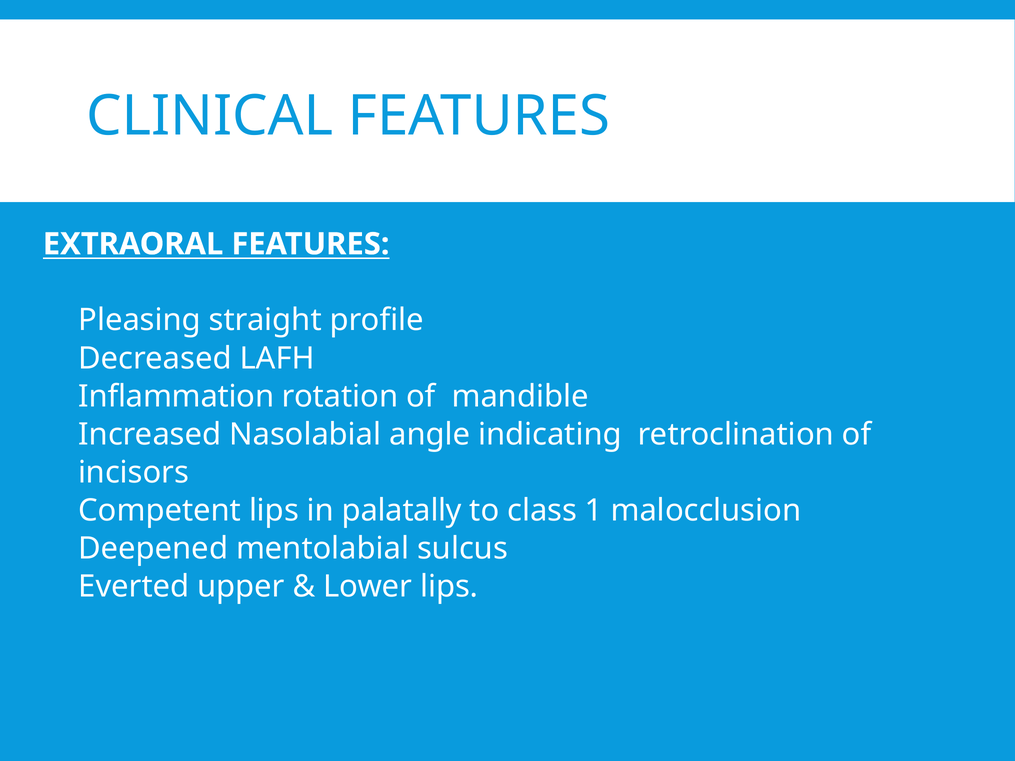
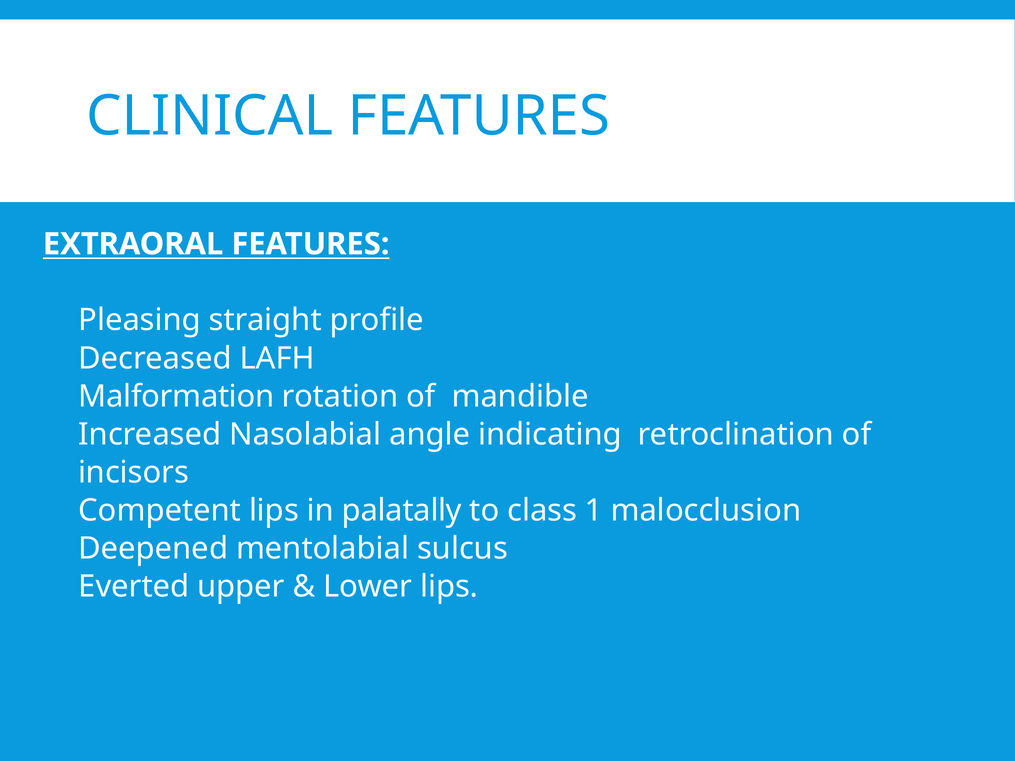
Inflammation: Inflammation -> Malformation
